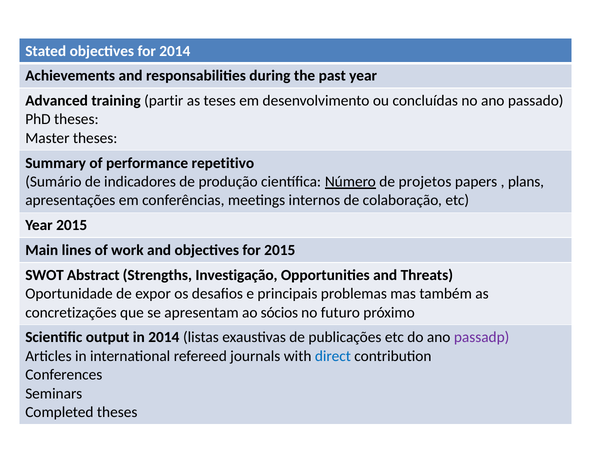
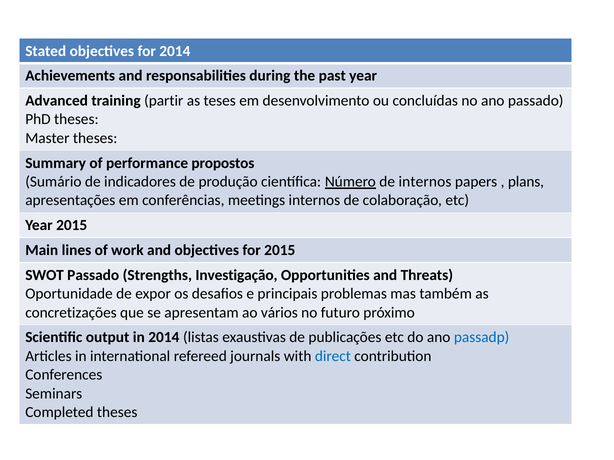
repetitivo: repetitivo -> propostos
de projetos: projetos -> internos
SWOT Abstract: Abstract -> Passado
sócios: sócios -> vários
passadp colour: purple -> blue
